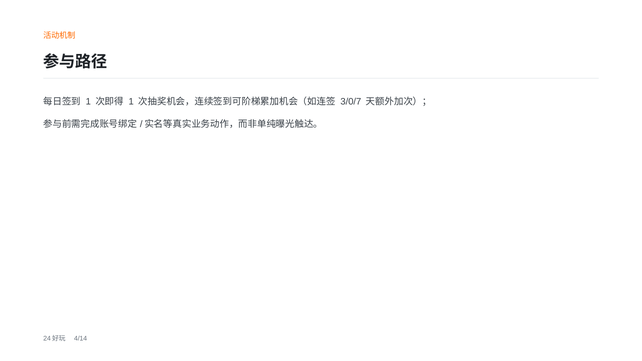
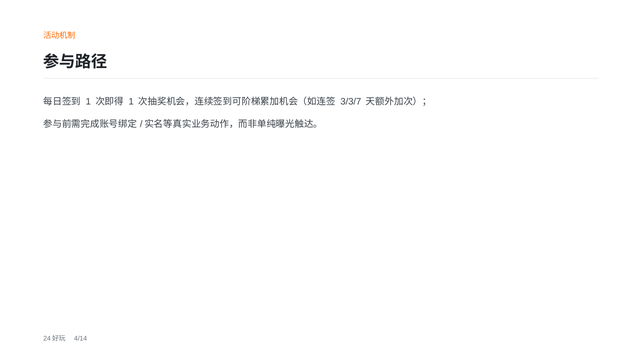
3/0/7: 3/0/7 -> 3/3/7
